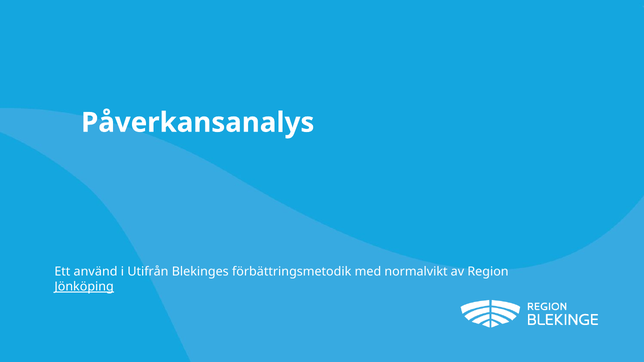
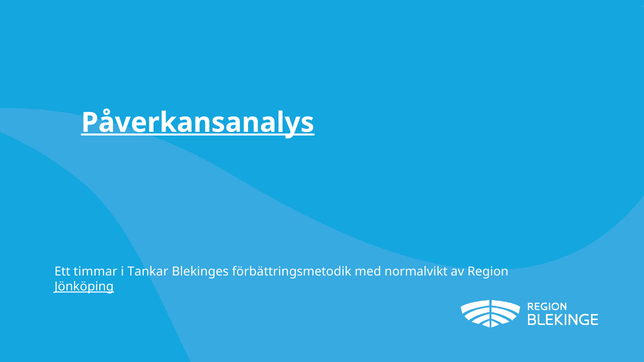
Påverkansanalys underline: none -> present
använd: använd -> timmar
Utifrån: Utifrån -> Tankar
